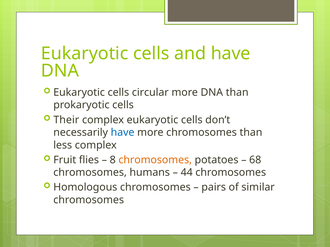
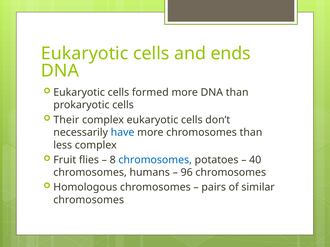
and have: have -> ends
circular: circular -> formed
chromosomes at (155, 160) colour: orange -> blue
68: 68 -> 40
44: 44 -> 96
